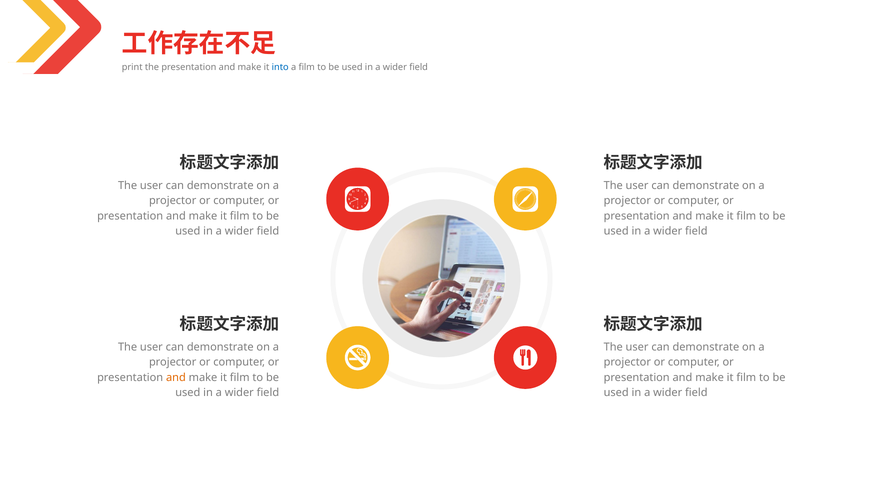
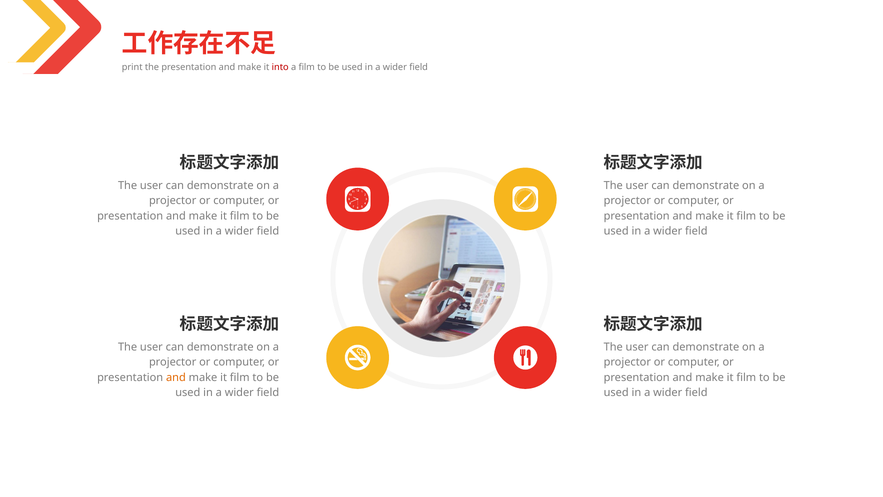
into colour: blue -> red
